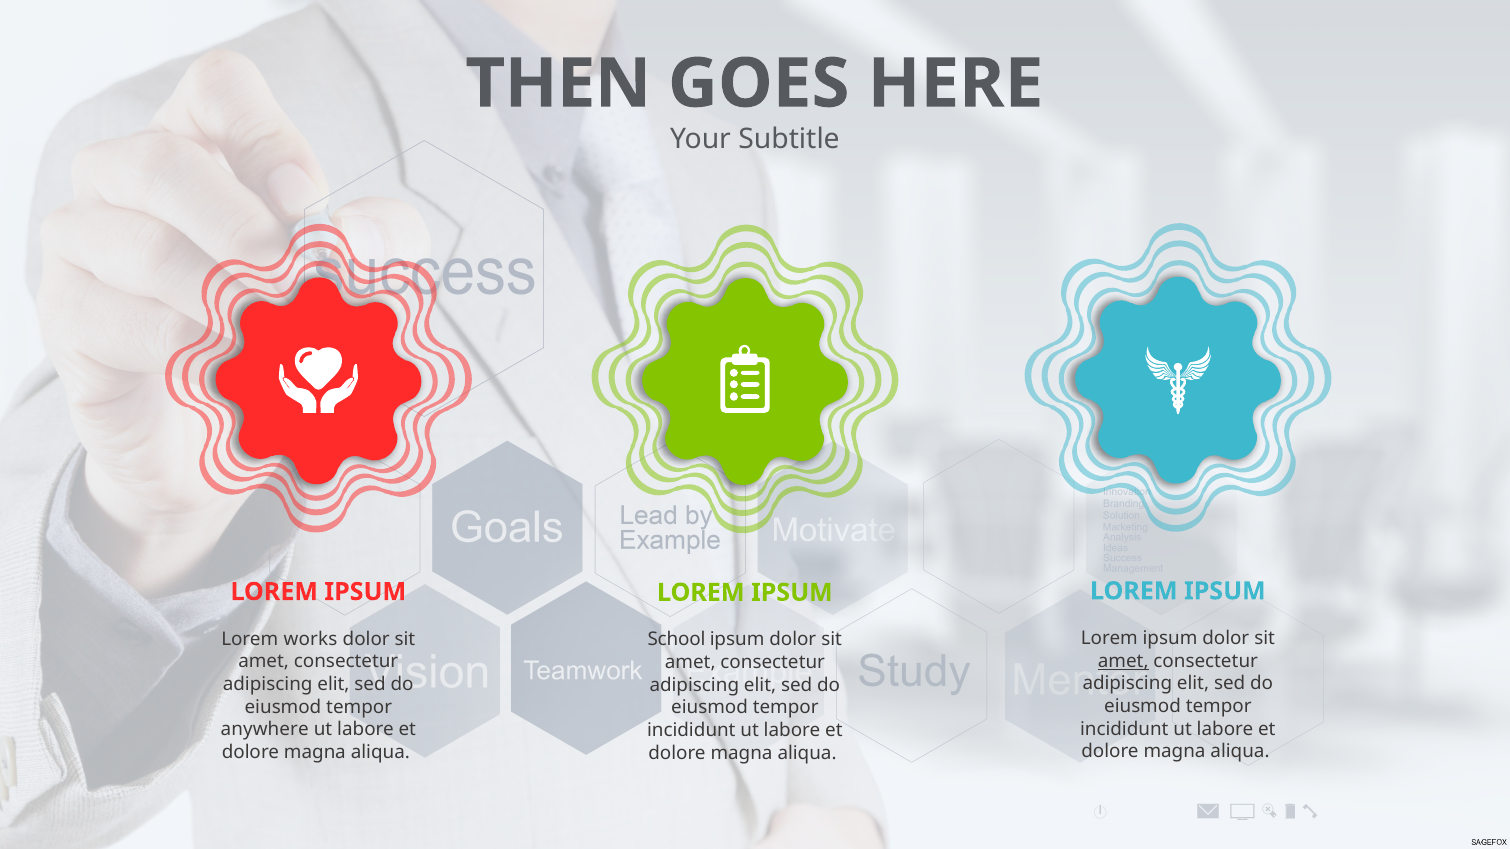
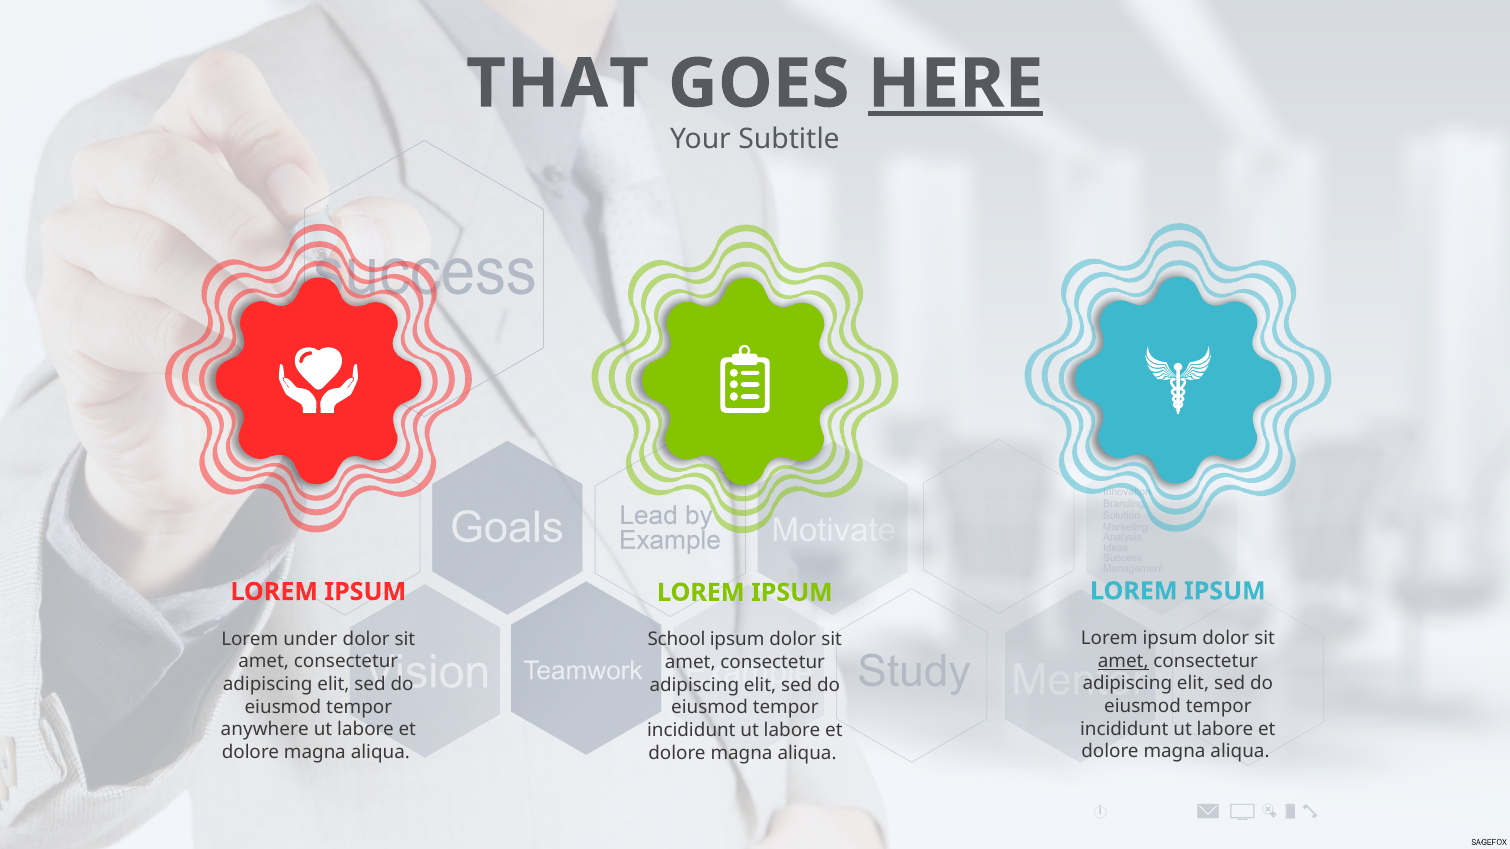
THEN: THEN -> THAT
HERE underline: none -> present
works: works -> under
